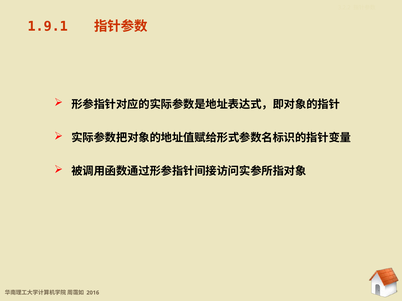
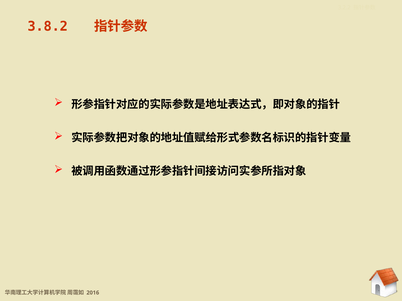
1.9.1: 1.9.1 -> 3.8.2
